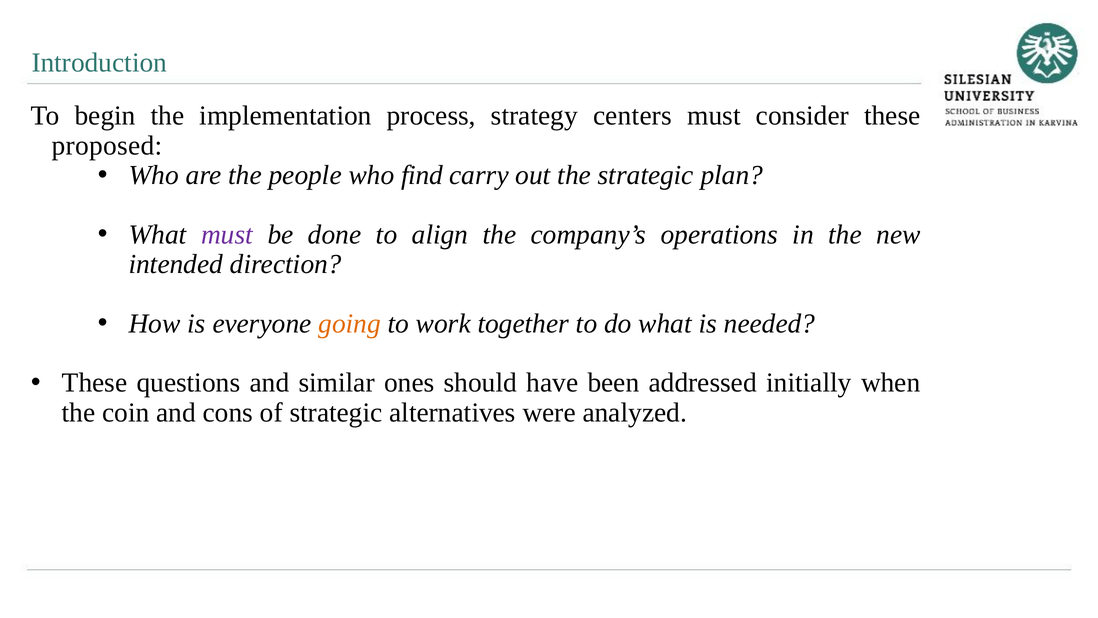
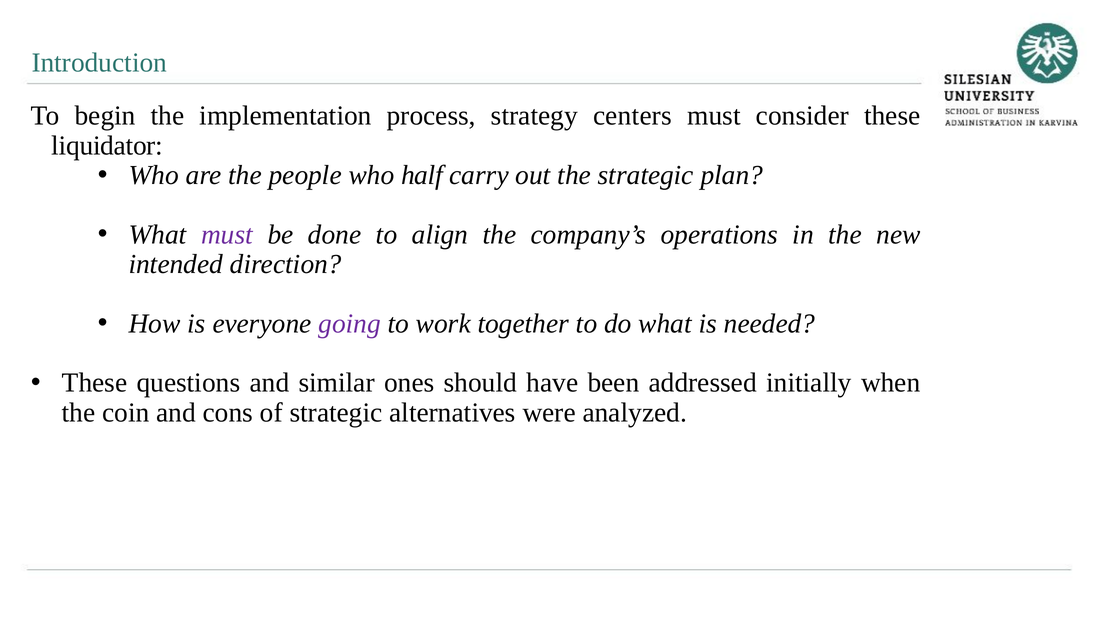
proposed: proposed -> liquidator
find: find -> half
going colour: orange -> purple
